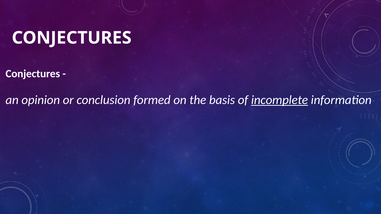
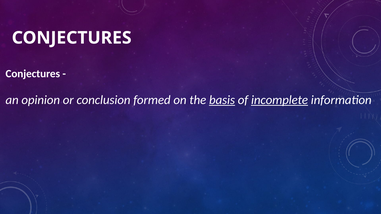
basis underline: none -> present
